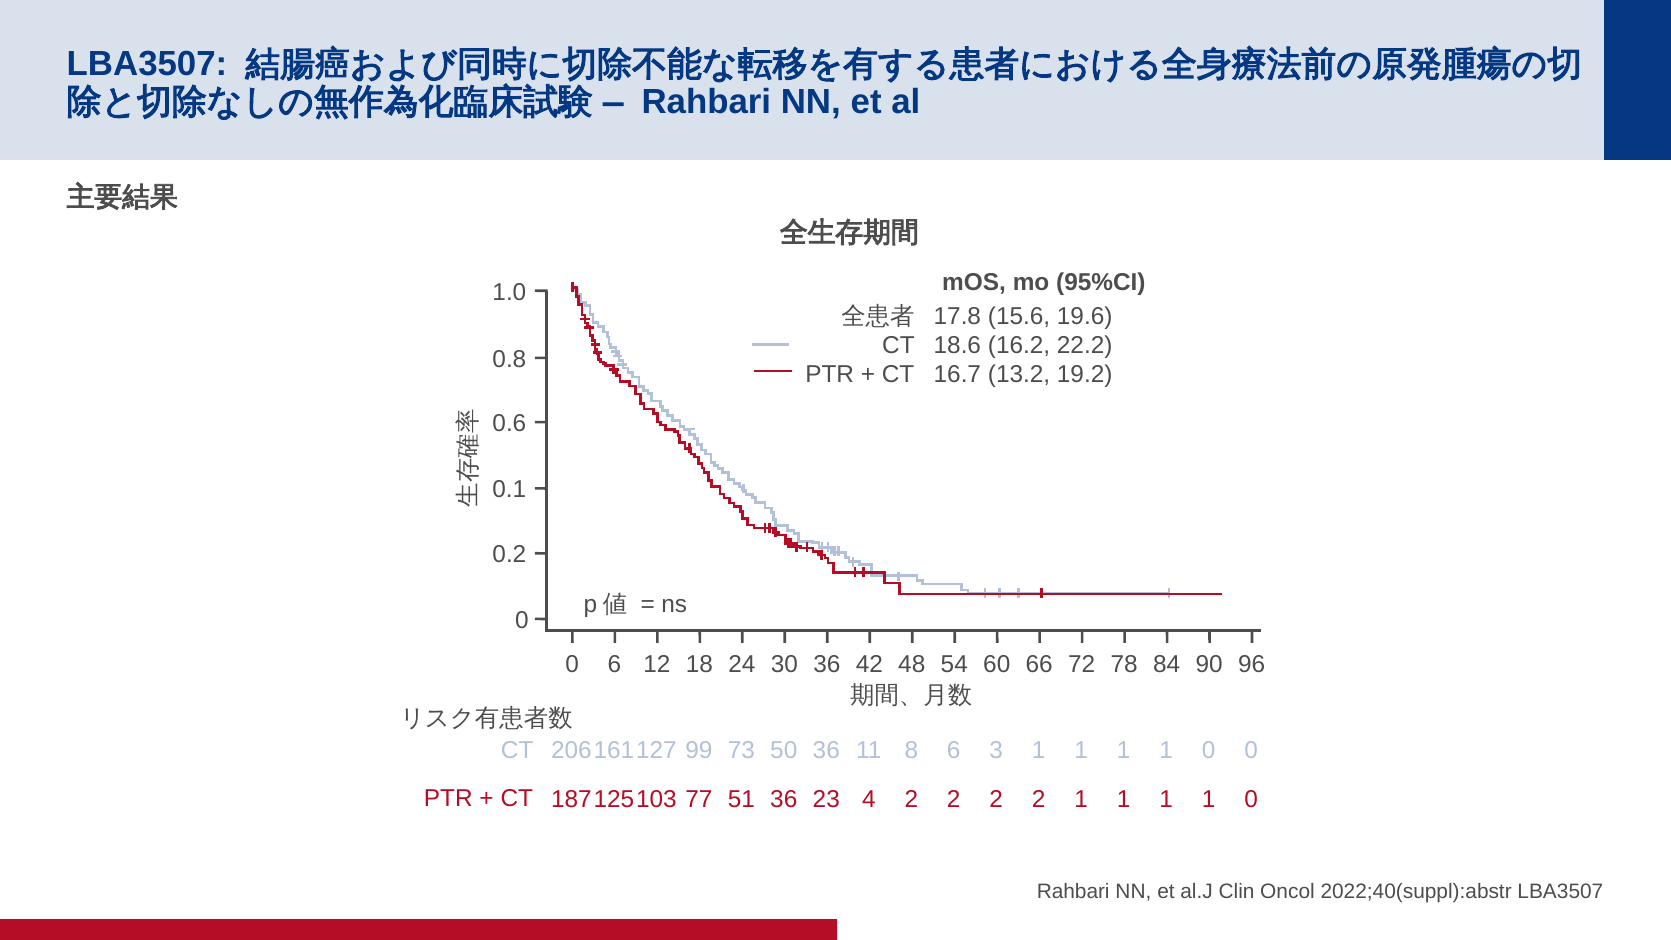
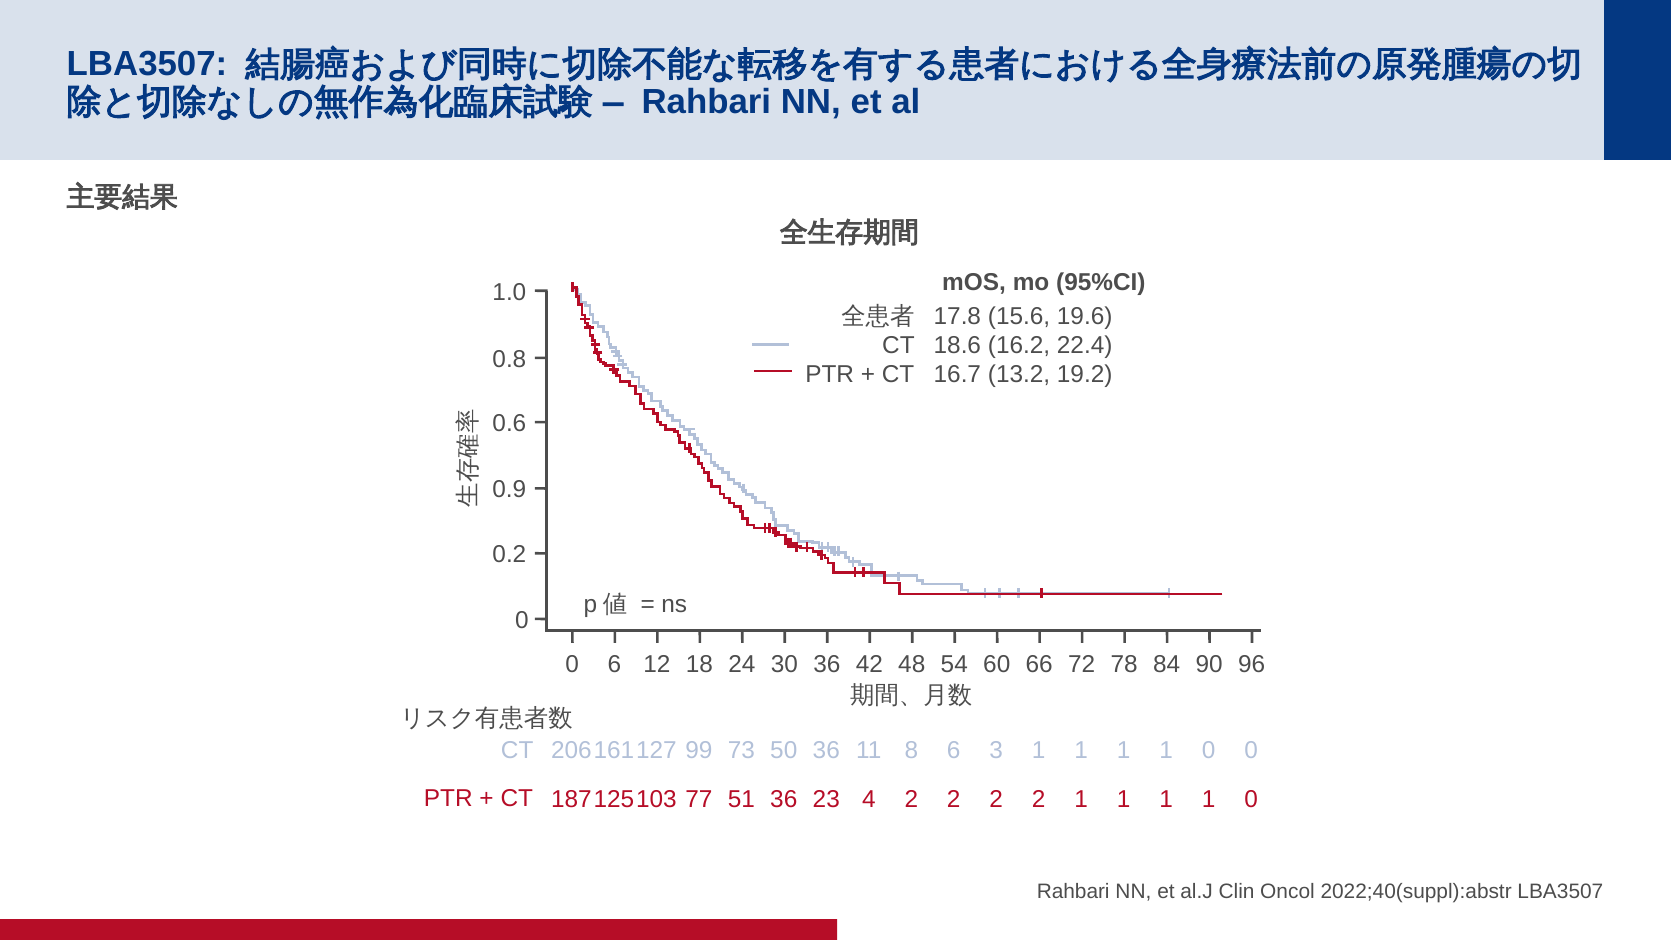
22.2: 22.2 -> 22.4
0.1: 0.1 -> 0.9
